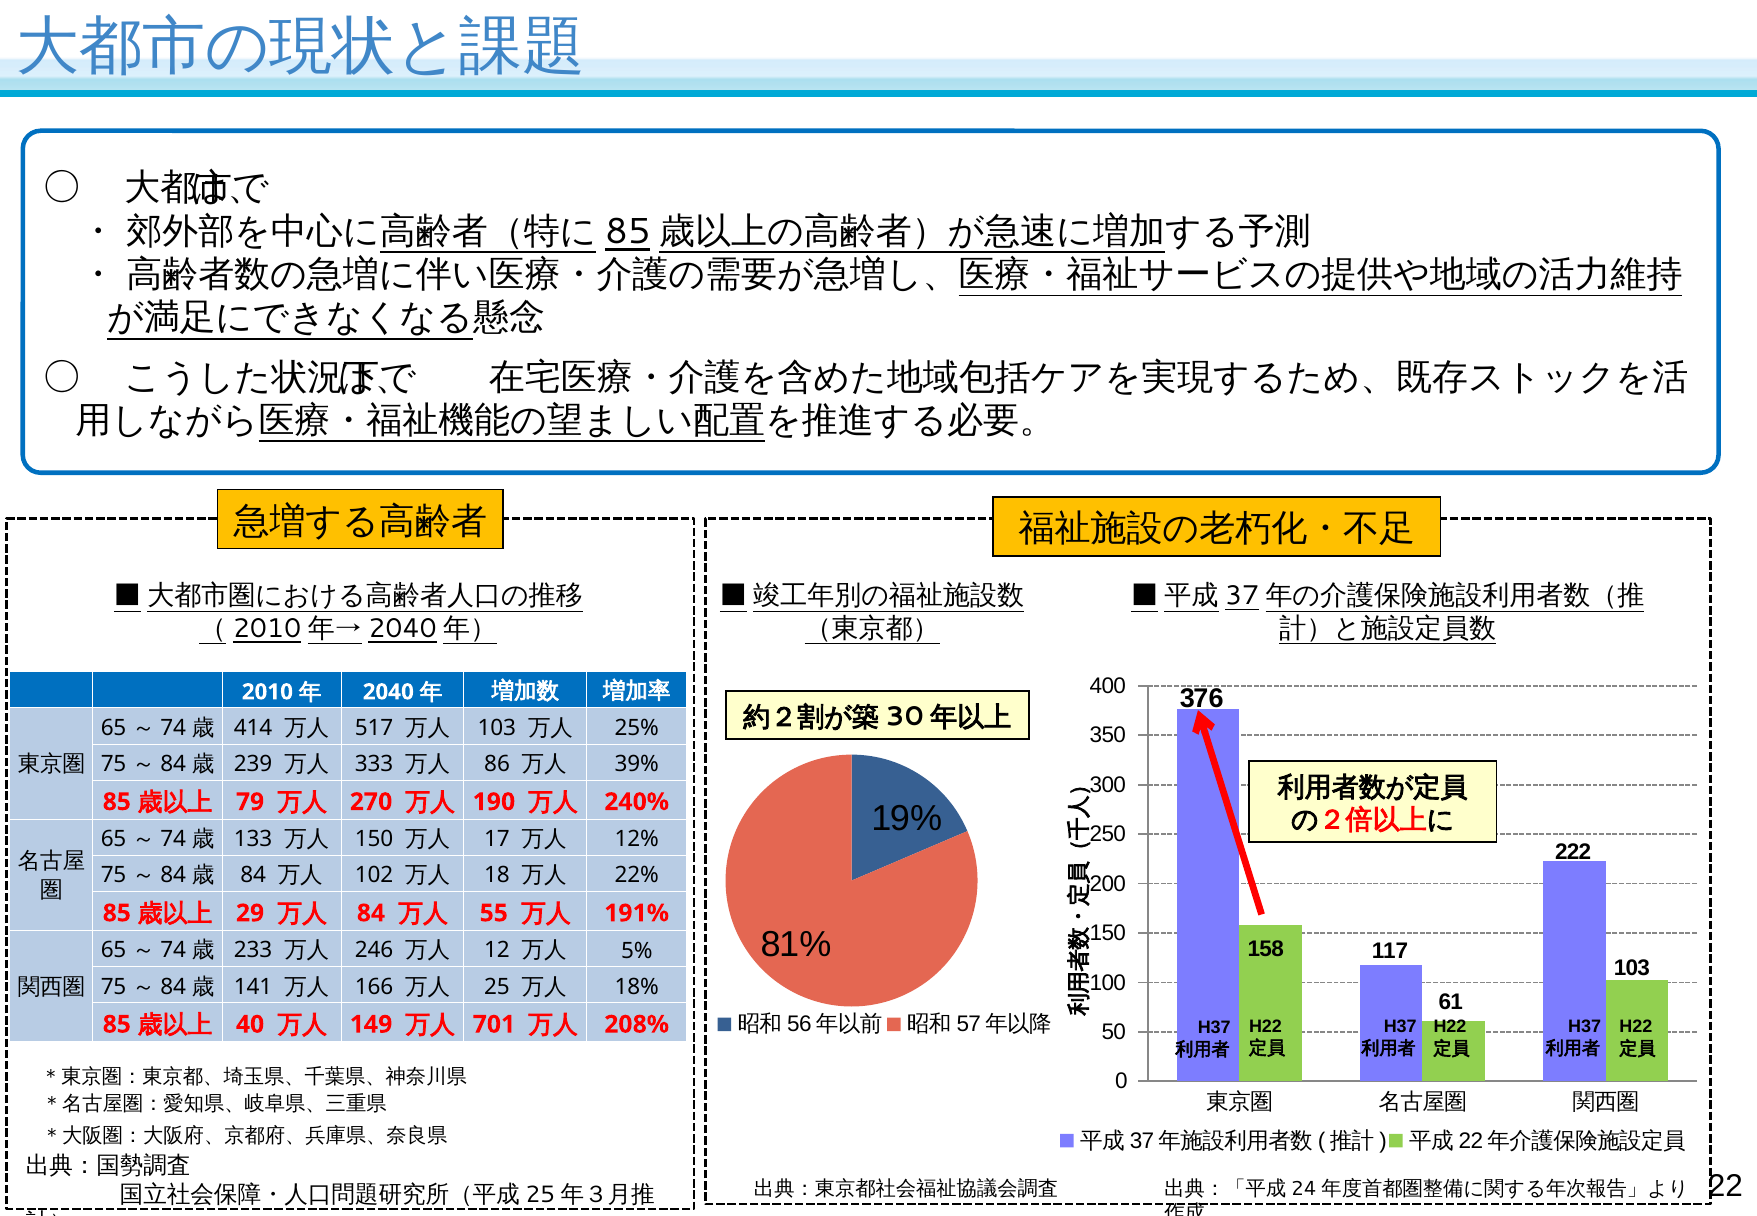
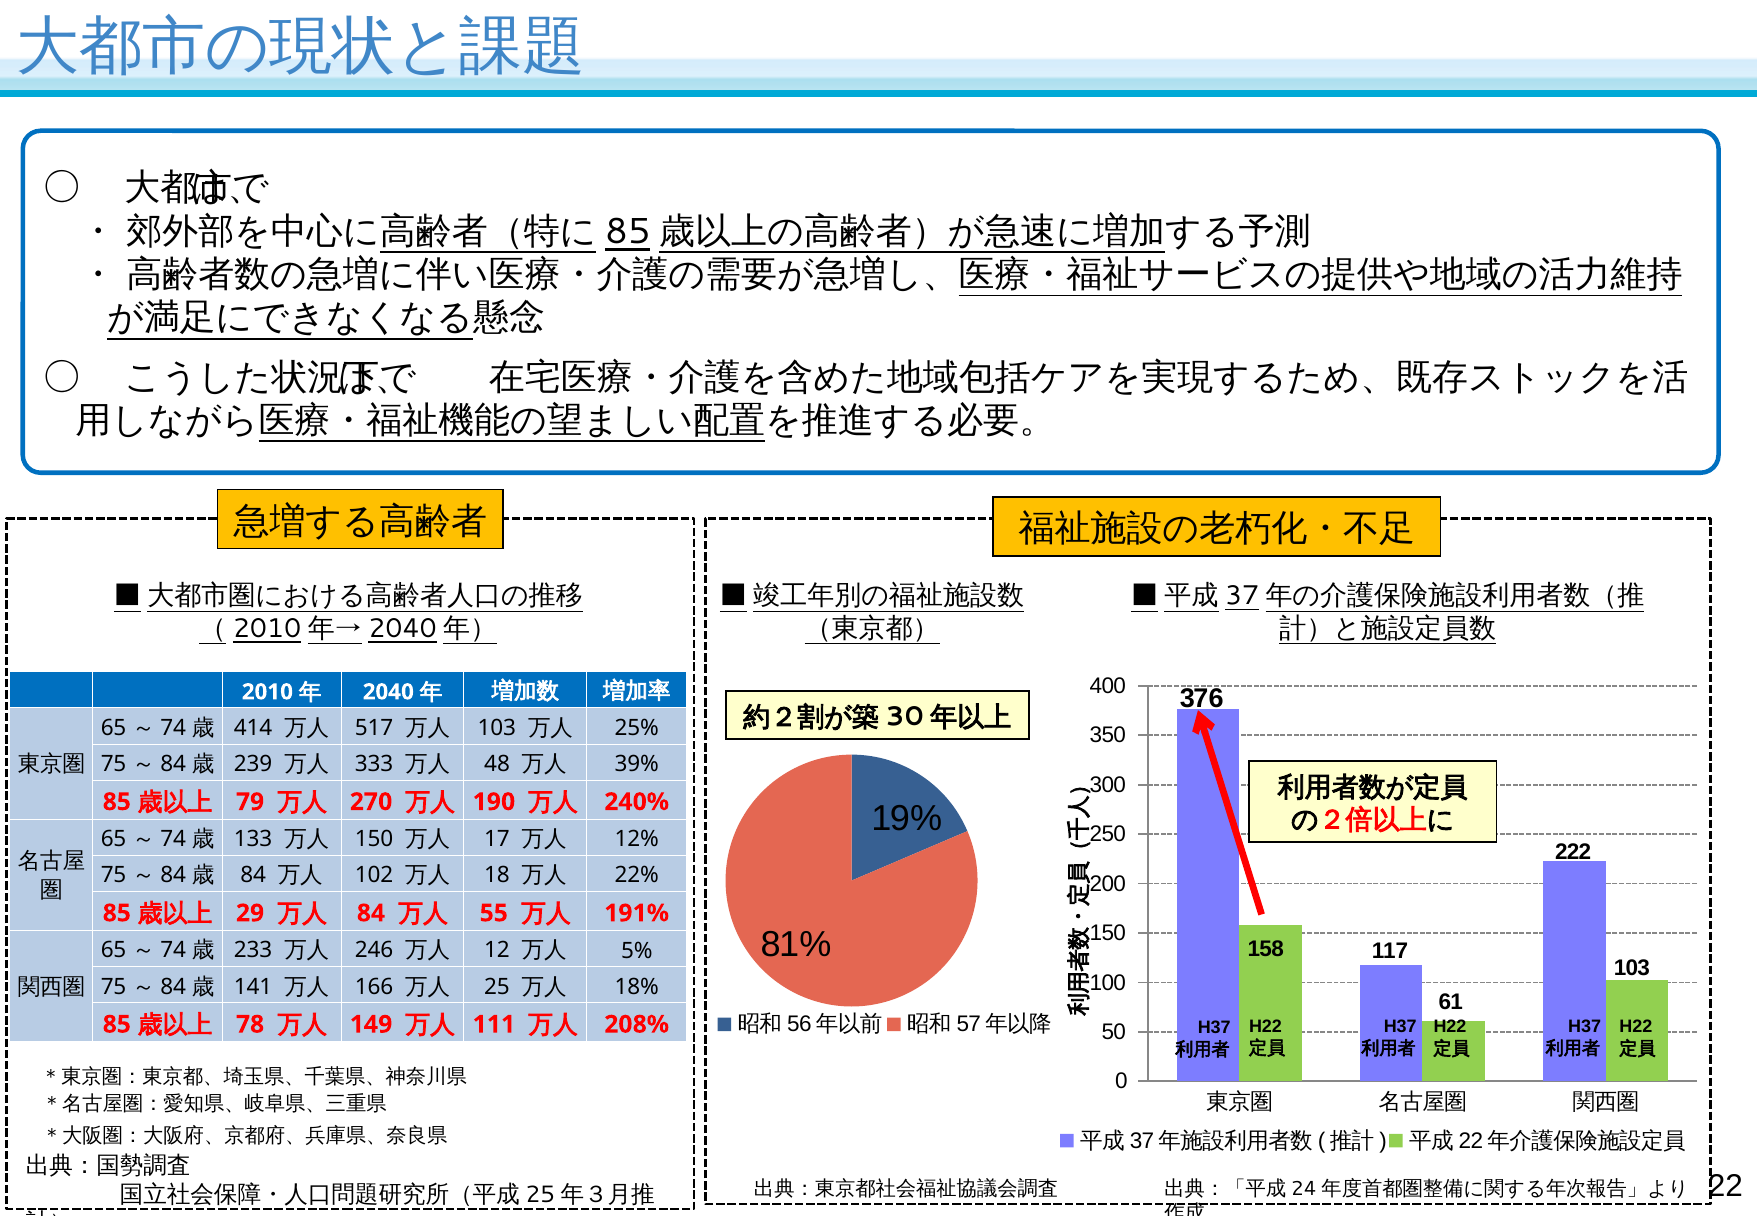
86: 86 -> 48
40: 40 -> 78
701: 701 -> 111
